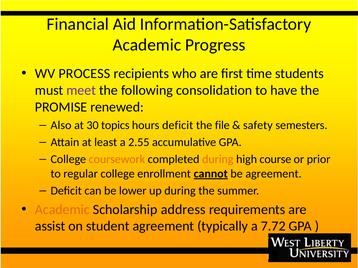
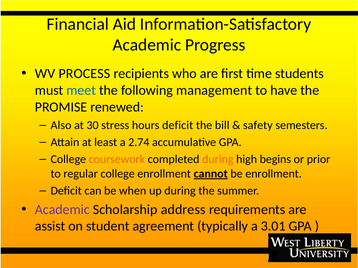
meet colour: purple -> blue
consolidation: consolidation -> management
topics: topics -> stress
file: file -> bill
2.55: 2.55 -> 2.74
course: course -> begins
be agreement: agreement -> enrollment
lower: lower -> when
Academic at (62, 210) colour: orange -> purple
7.72: 7.72 -> 3.01
